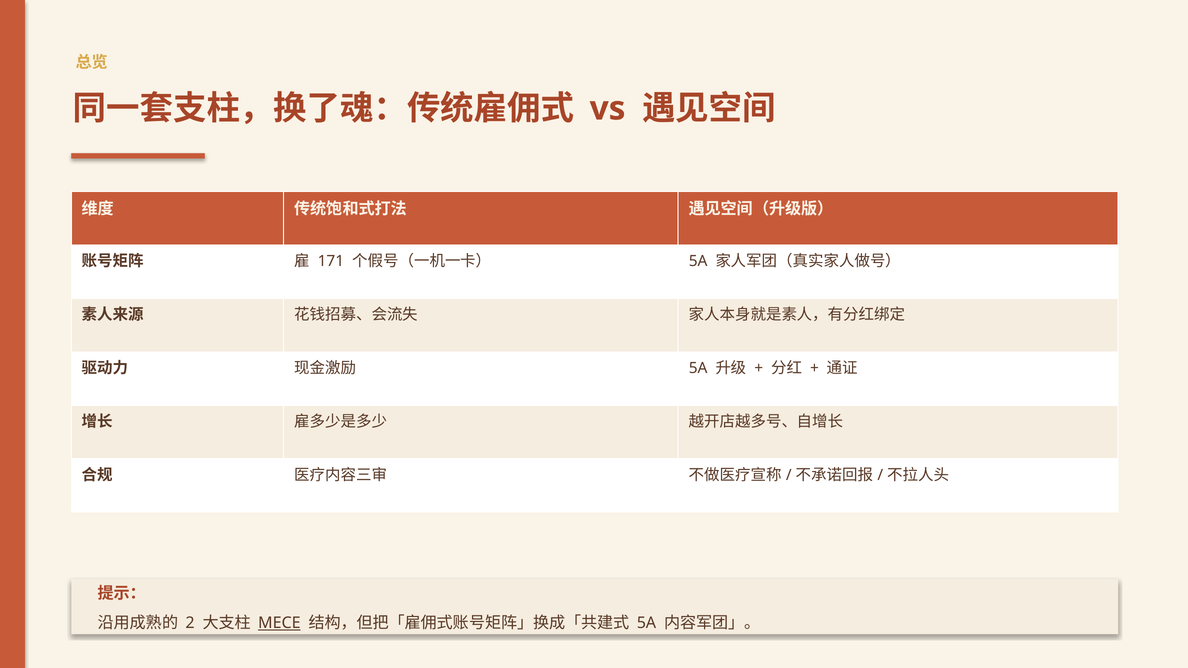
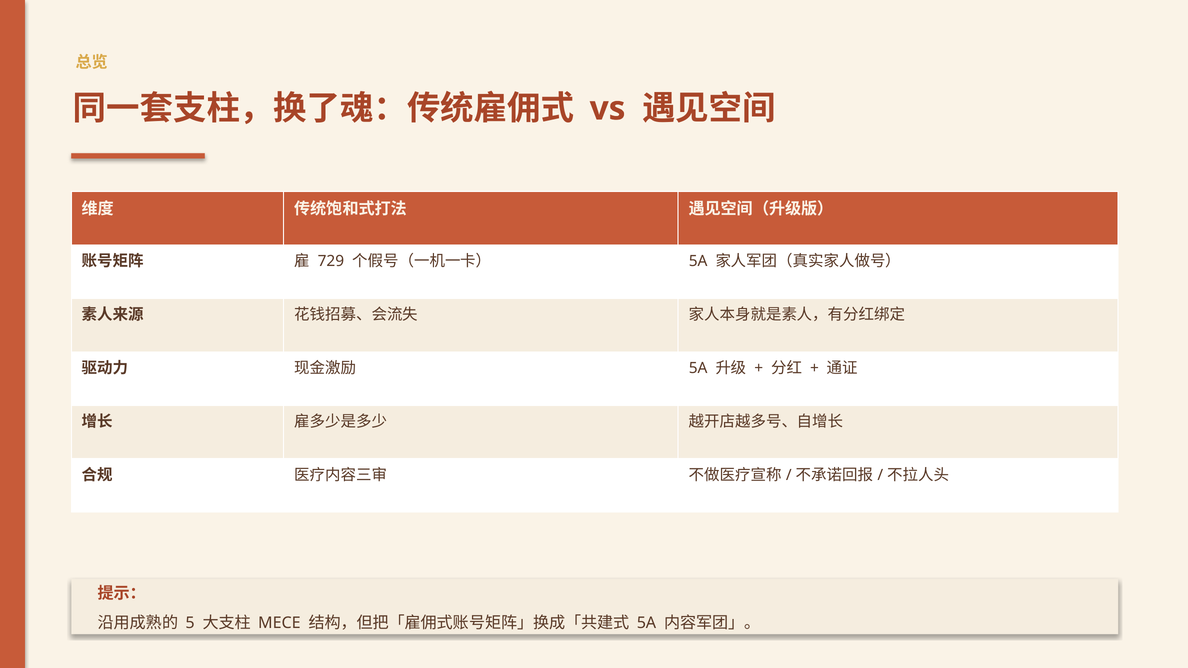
171: 171 -> 729
2: 2 -> 5
MECE underline: present -> none
